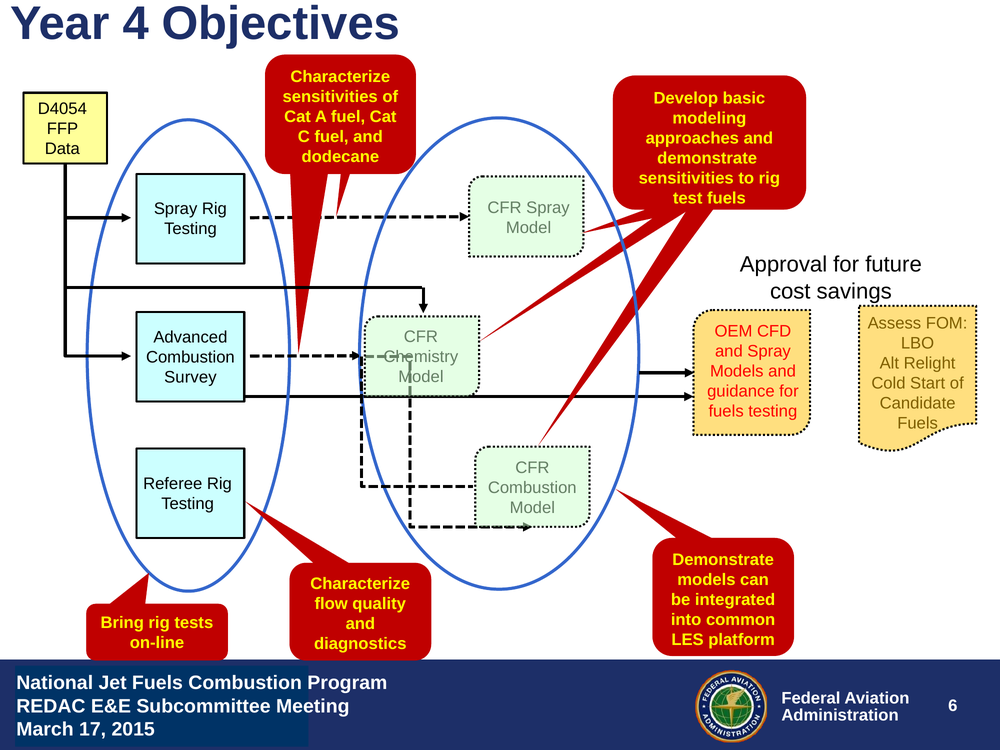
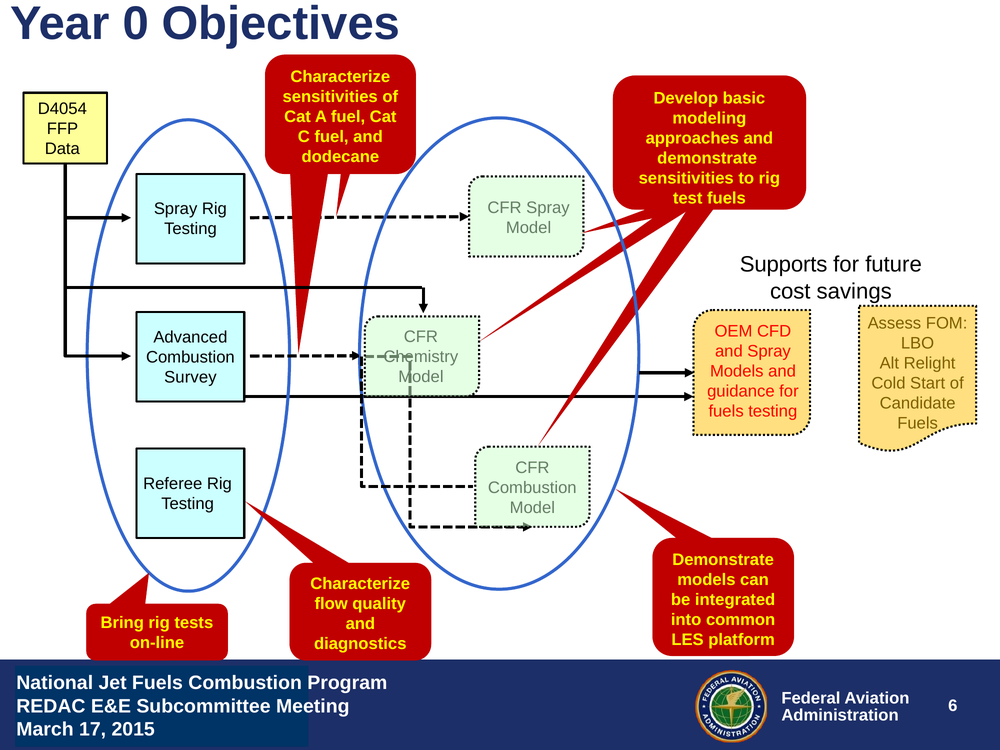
4: 4 -> 0
Approval: Approval -> Supports
